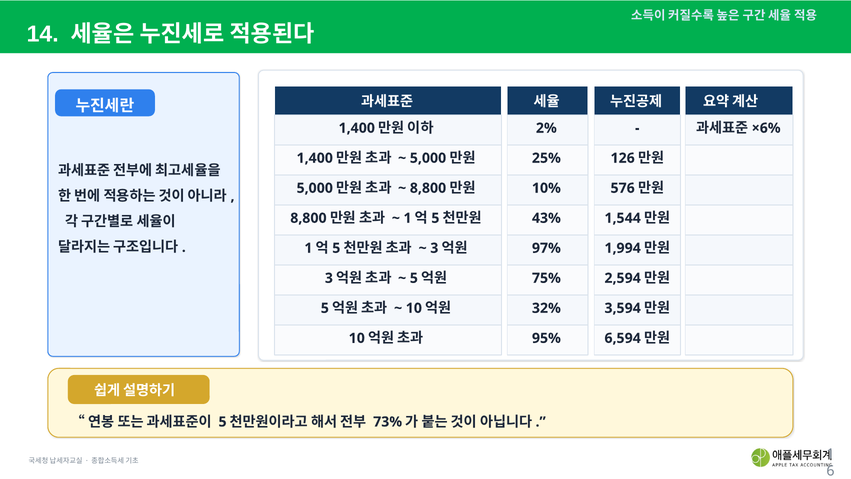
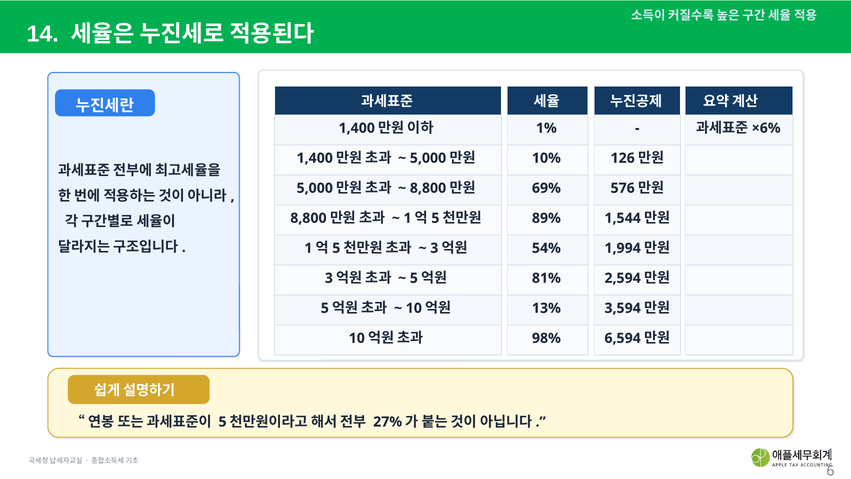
2%: 2% -> 1%
25%: 25% -> 10%
10%: 10% -> 69%
43%: 43% -> 89%
97%: 97% -> 54%
75%: 75% -> 81%
32%: 32% -> 13%
95%: 95% -> 98%
73%: 73% -> 27%
